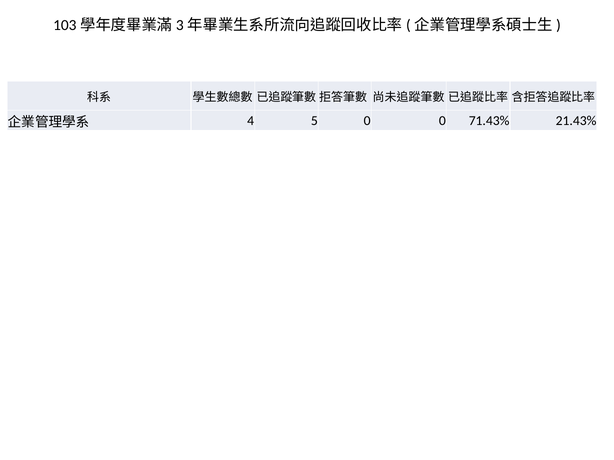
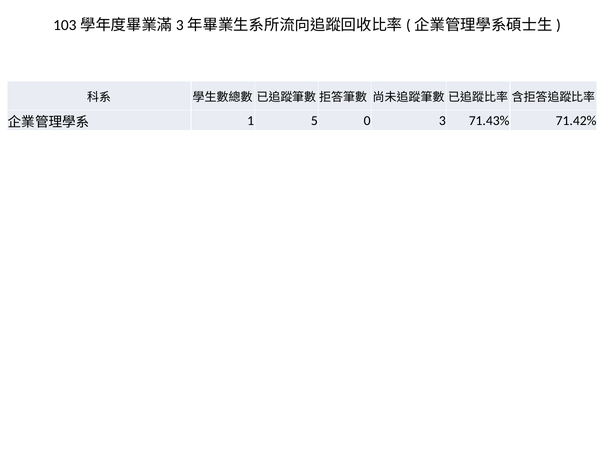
4: 4 -> 1
0 0: 0 -> 3
21.43%: 21.43% -> 71.42%
